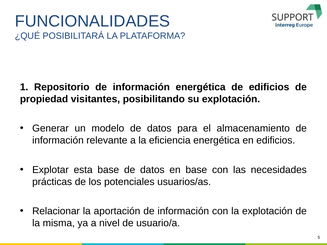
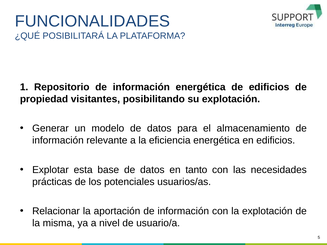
en base: base -> tanto
